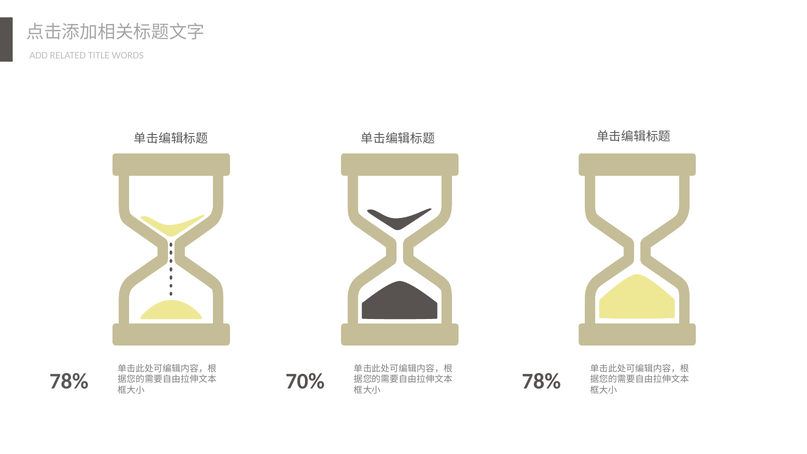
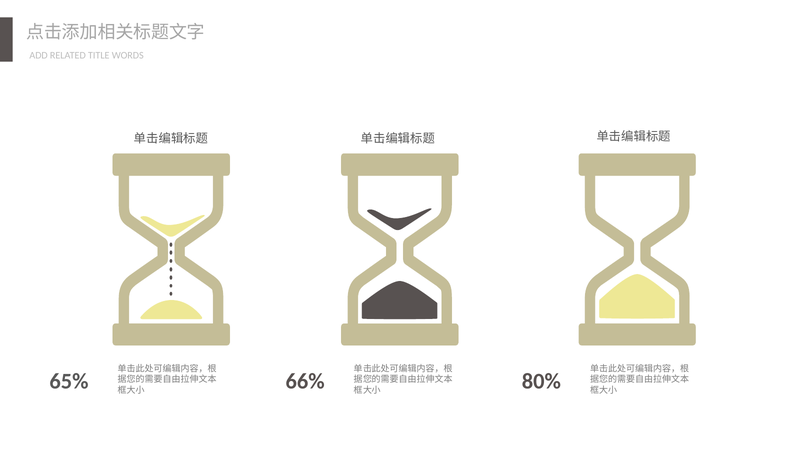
78% at (69, 382): 78% -> 65%
70%: 70% -> 66%
78% at (541, 382): 78% -> 80%
